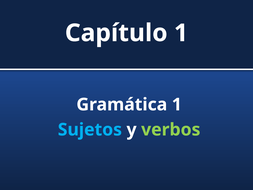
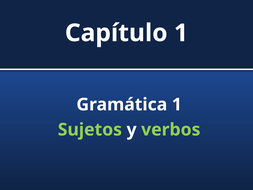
Sujetos colour: light blue -> light green
